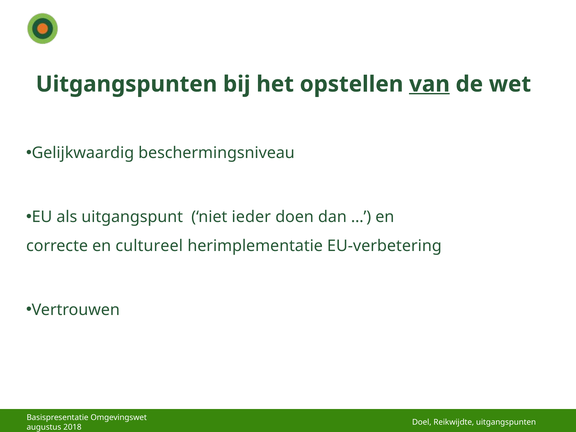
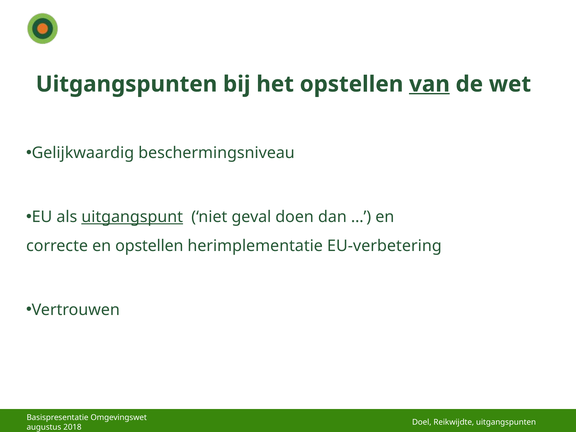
uitgangspunt underline: none -> present
ieder: ieder -> geval
en cultureel: cultureel -> opstellen
